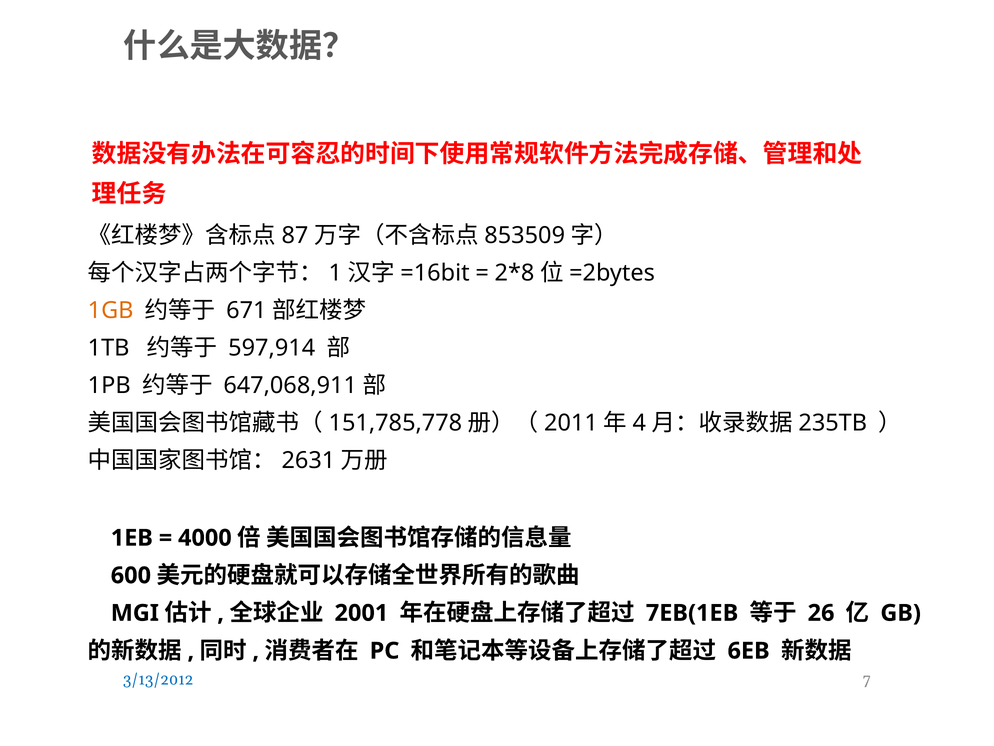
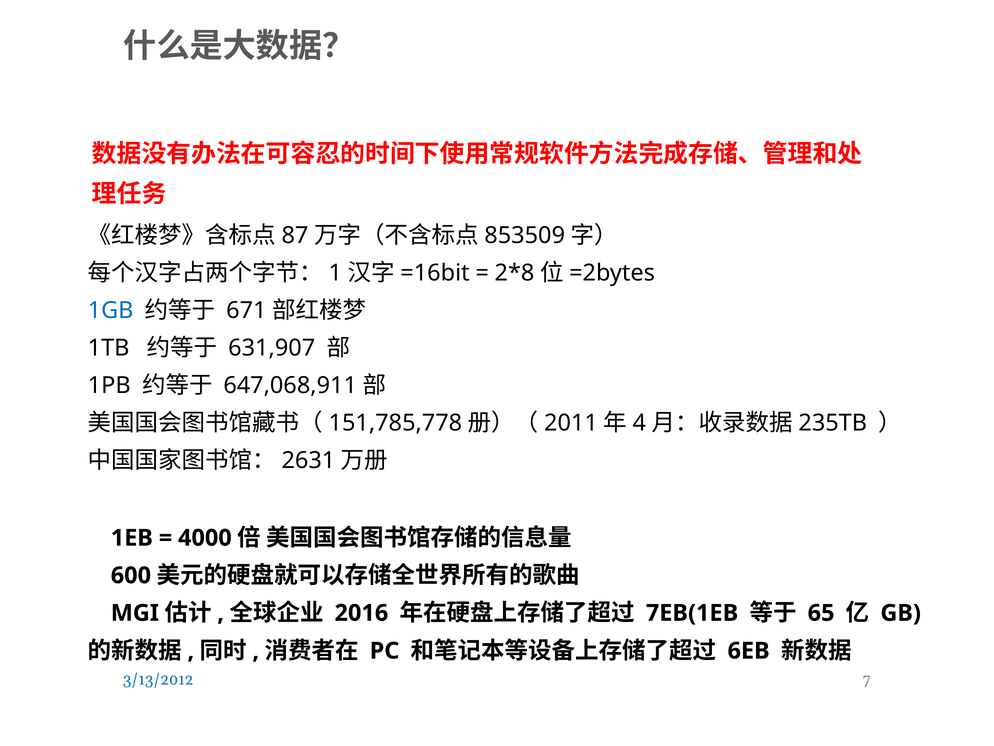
1GB colour: orange -> blue
597,914: 597,914 -> 631,907
2001: 2001 -> 2016
26: 26 -> 65
